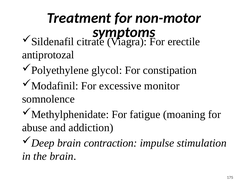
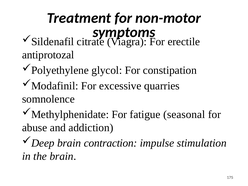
monitor: monitor -> quarries
moaning: moaning -> seasonal
